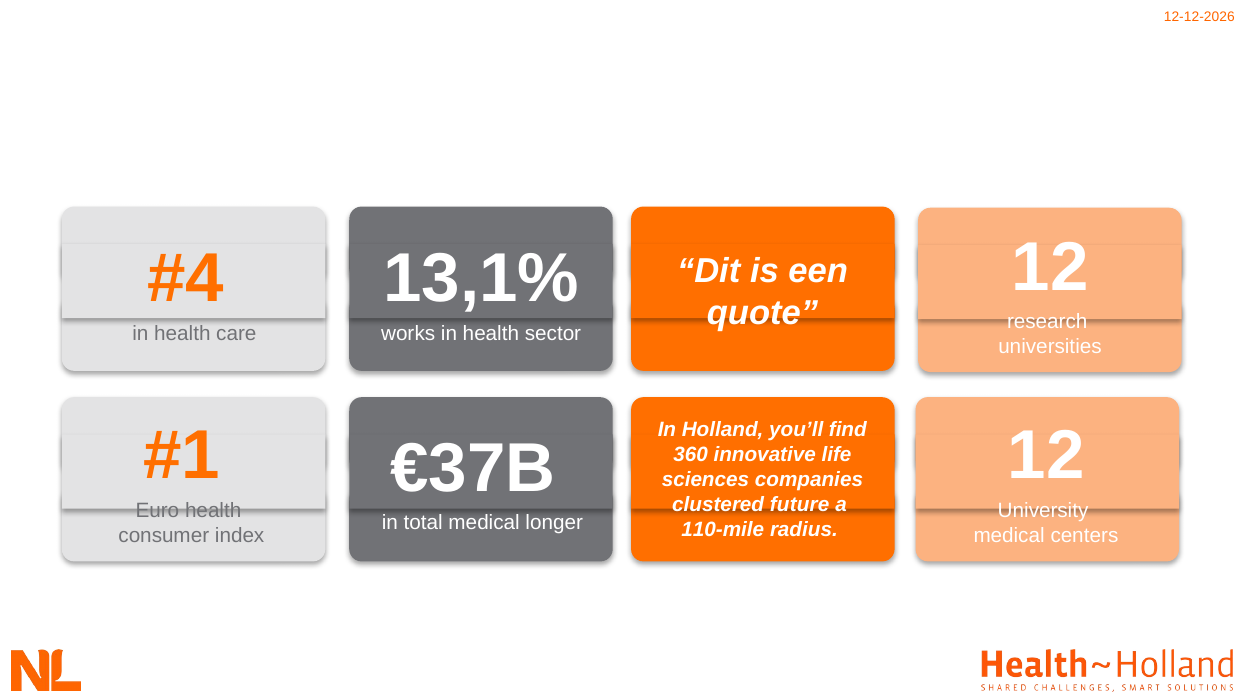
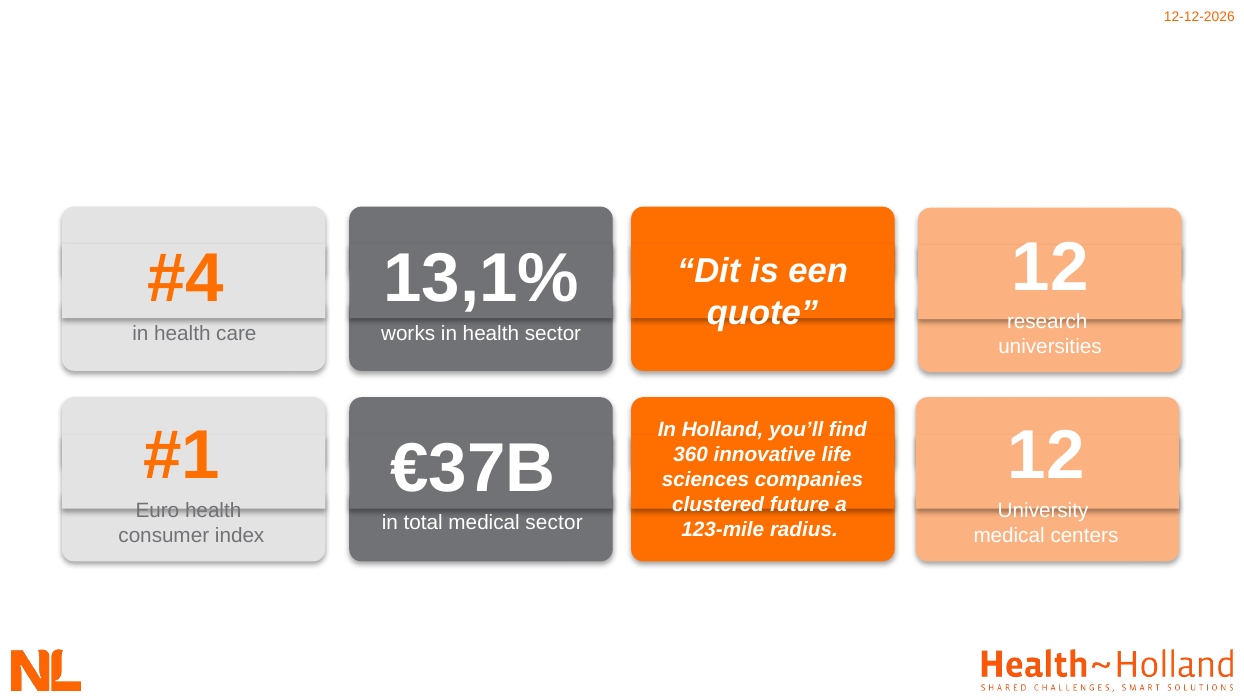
medical longer: longer -> sector
110-mile: 110-mile -> 123-mile
